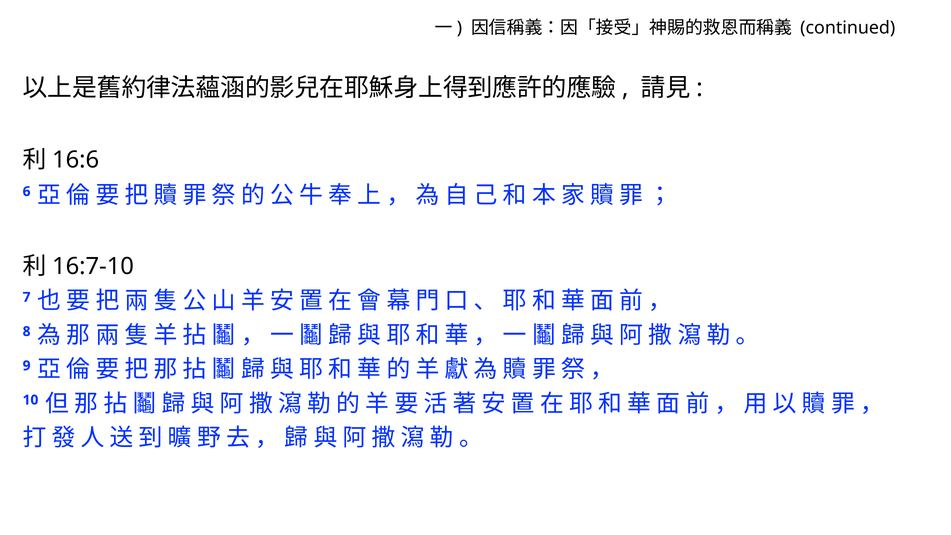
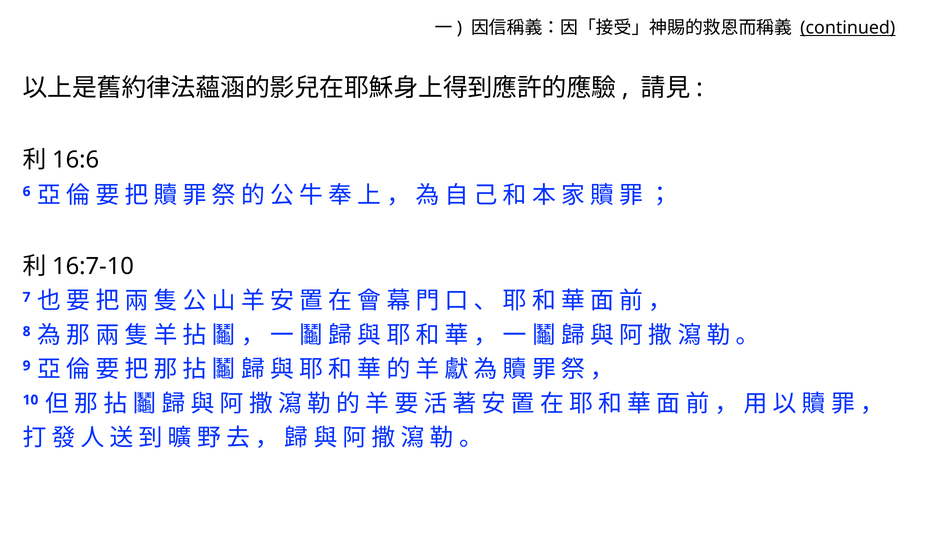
continued underline: none -> present
